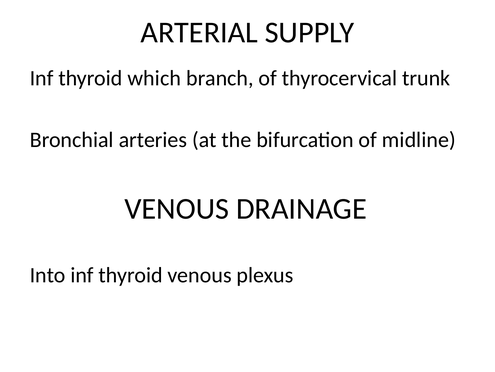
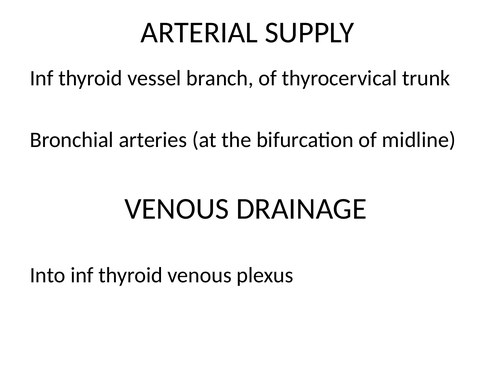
which: which -> vessel
